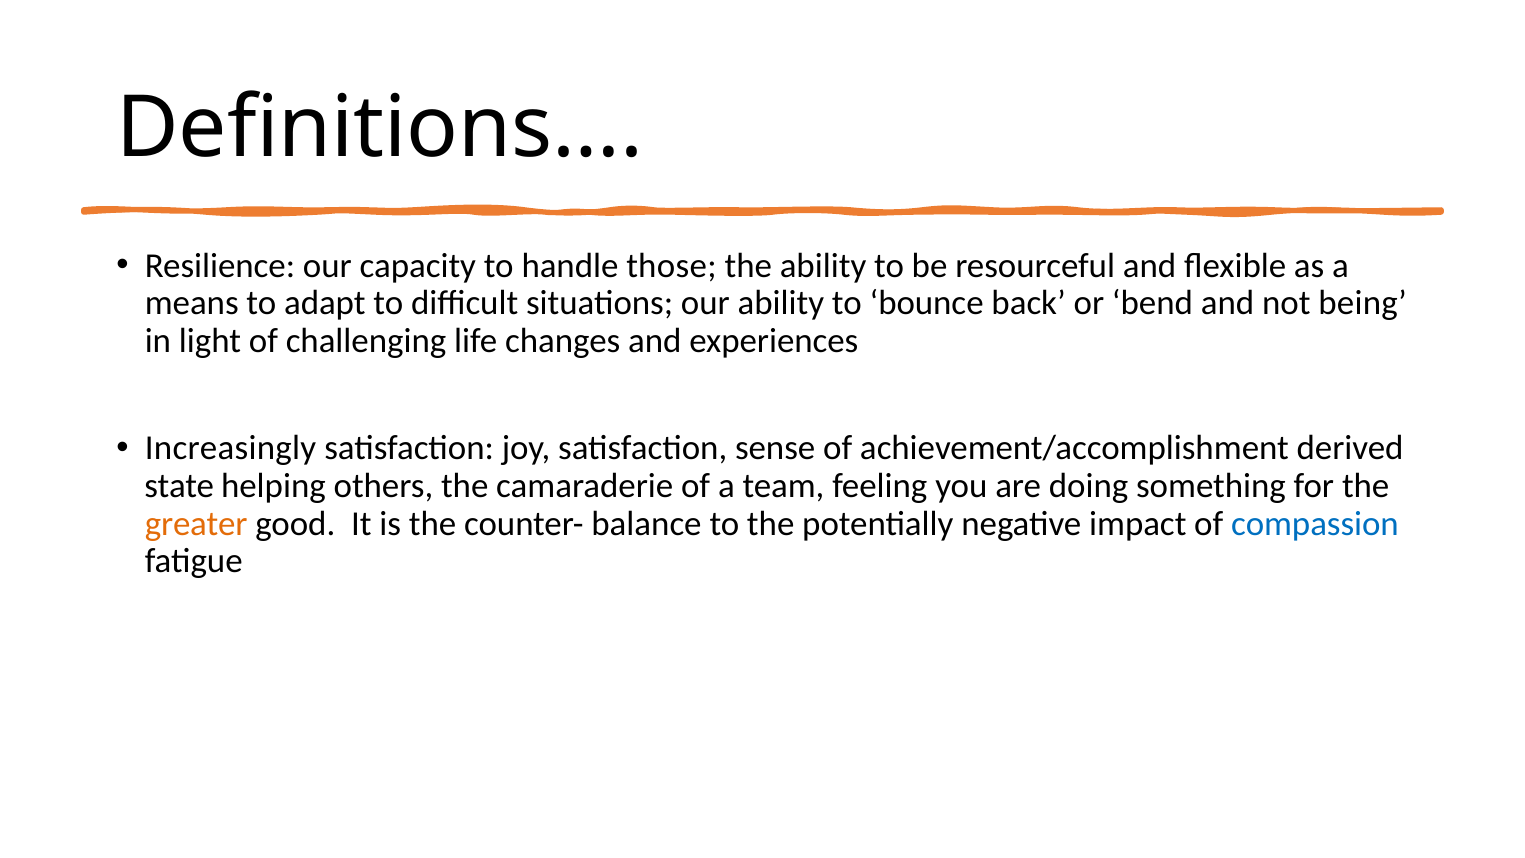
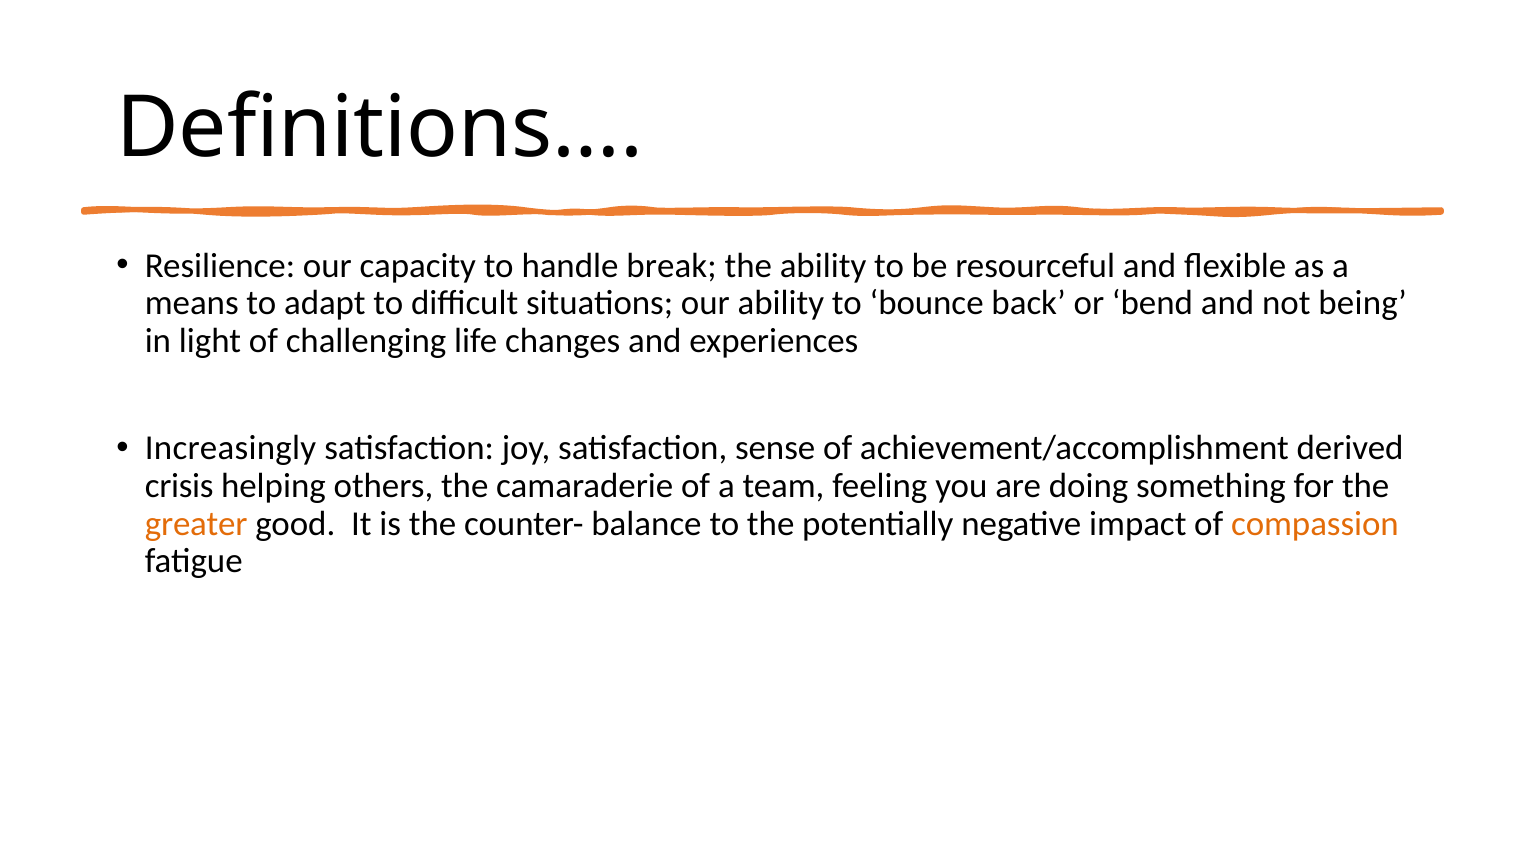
those: those -> break
state: state -> crisis
compassion colour: blue -> orange
